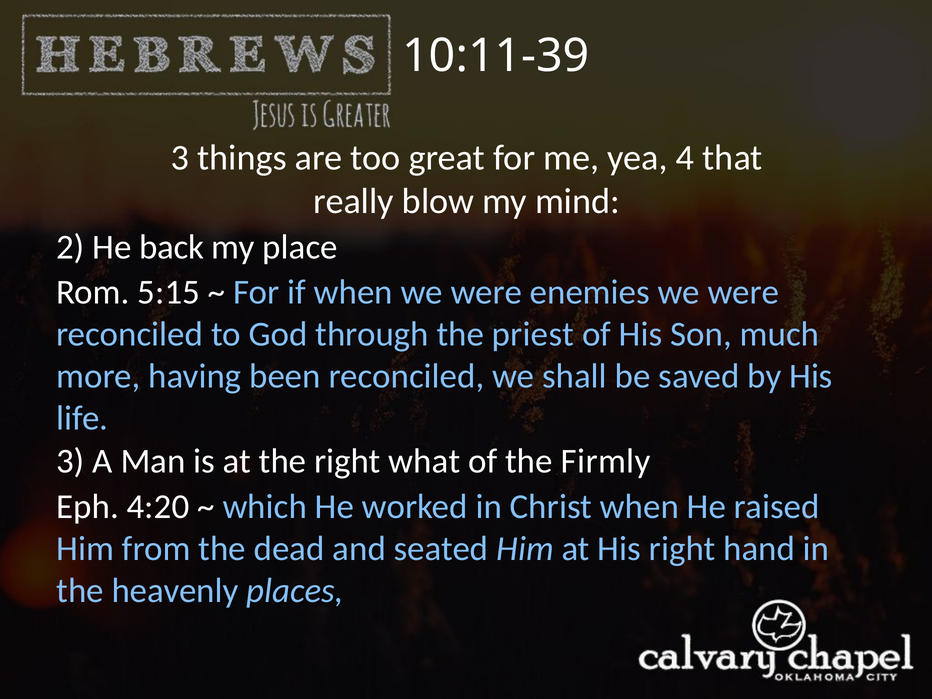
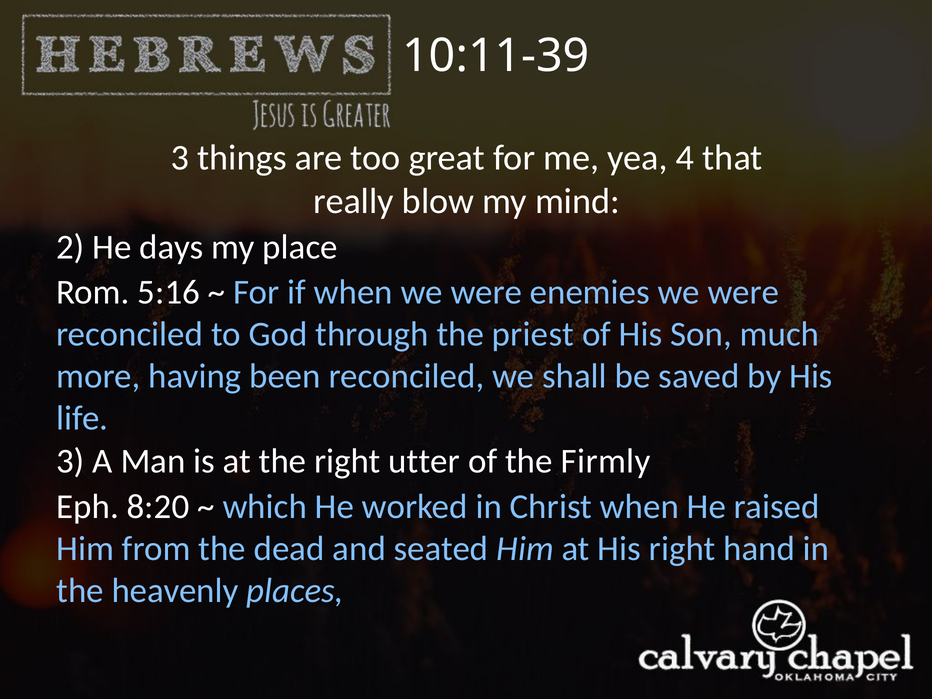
back: back -> days
5:15: 5:15 -> 5:16
what: what -> utter
4:20: 4:20 -> 8:20
